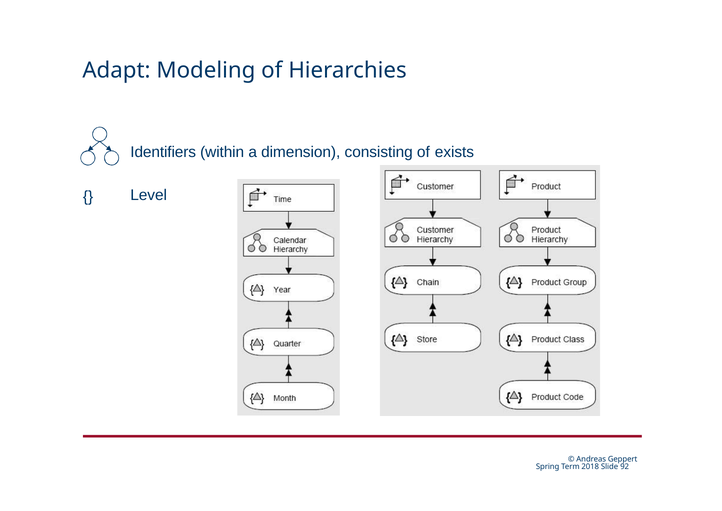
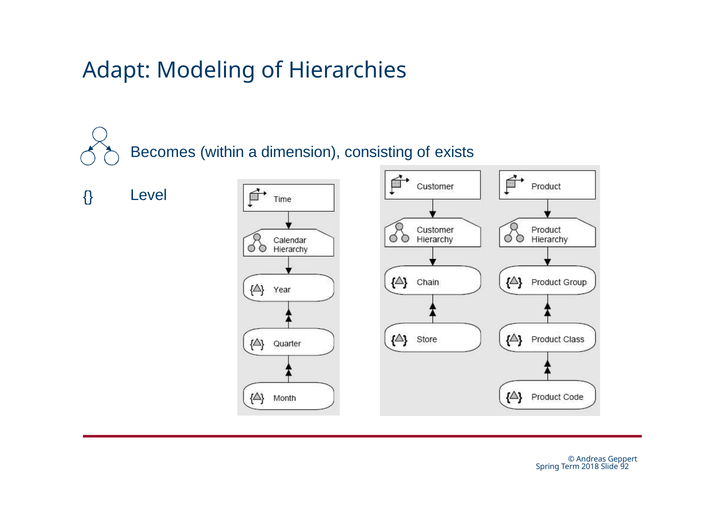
Identifiers: Identifiers -> Becomes
